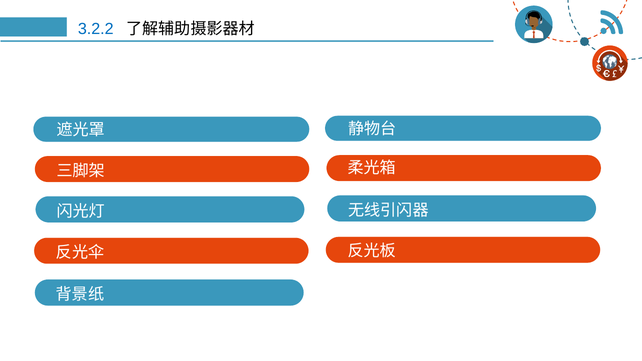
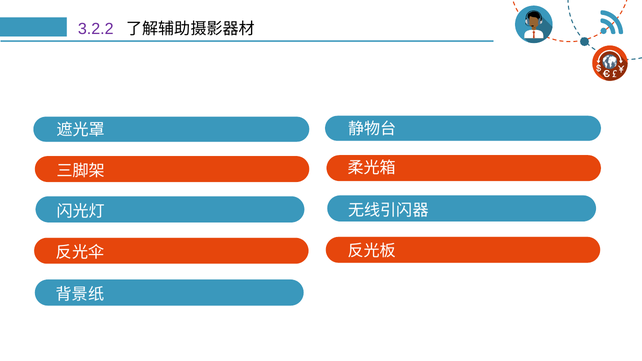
3.2.2 colour: blue -> purple
